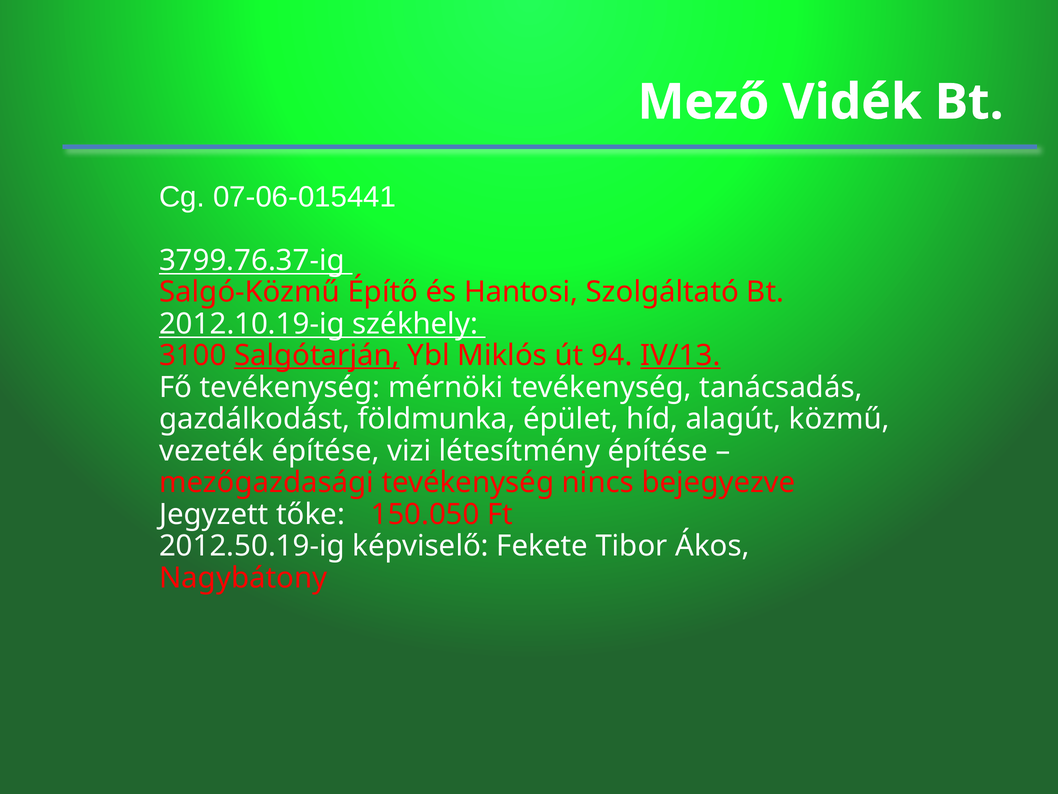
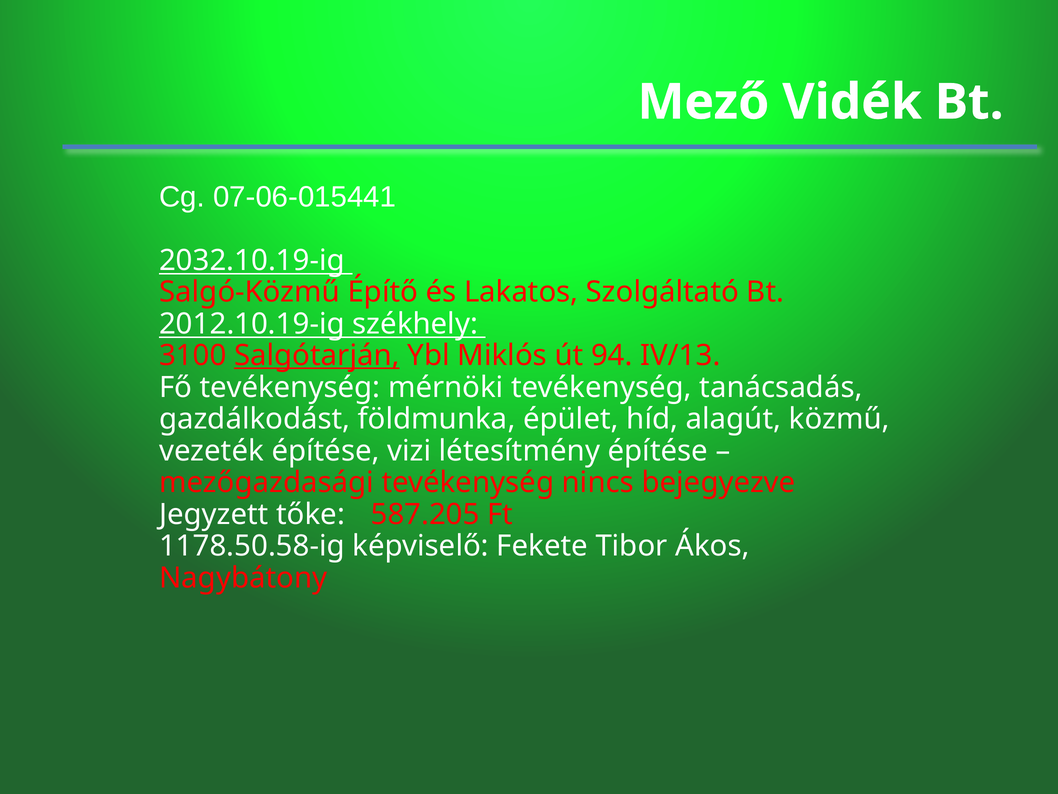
3799.76.37-ig: 3799.76.37-ig -> 2032.10.19-ig
Hantosi: Hantosi -> Lakatos
IV/13 underline: present -> none
150.050: 150.050 -> 587.205
2012.50.19-ig: 2012.50.19-ig -> 1178.50.58-ig
